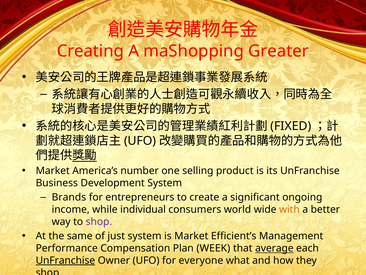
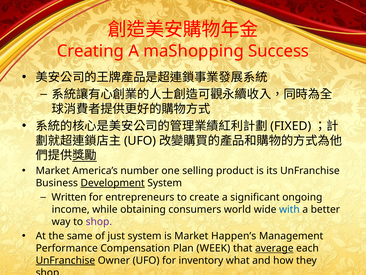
Greater: Greater -> Success
Development underline: none -> present
Brands: Brands -> Written
individual: individual -> obtaining
with colour: orange -> blue
Efficient’s: Efficient’s -> Happen’s
everyone: everyone -> inventory
